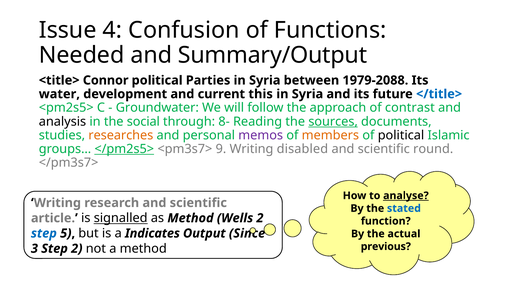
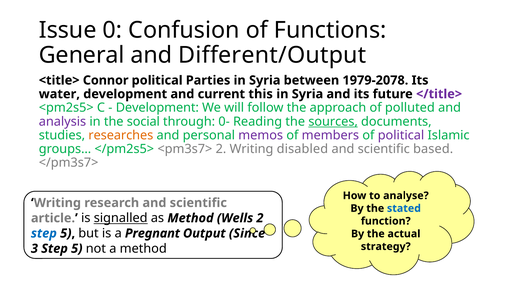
4: 4 -> 0
Needed: Needed -> General
Summary/Output: Summary/Output -> Different/Output
1979-2088: 1979-2088 -> 1979-2078
</title> colour: blue -> purple
Groundwater at (157, 108): Groundwater -> Development
contrast: contrast -> polluted
analysis colour: black -> purple
8-: 8- -> 0-
members colour: orange -> purple
political at (401, 135) colour: black -> purple
</pm2s5> underline: present -> none
<pm3s7> 9: 9 -> 2
round: round -> based
analyse underline: present -> none
Indicates: Indicates -> Pregnant
previous: previous -> strategy
3 Step 2: 2 -> 5
